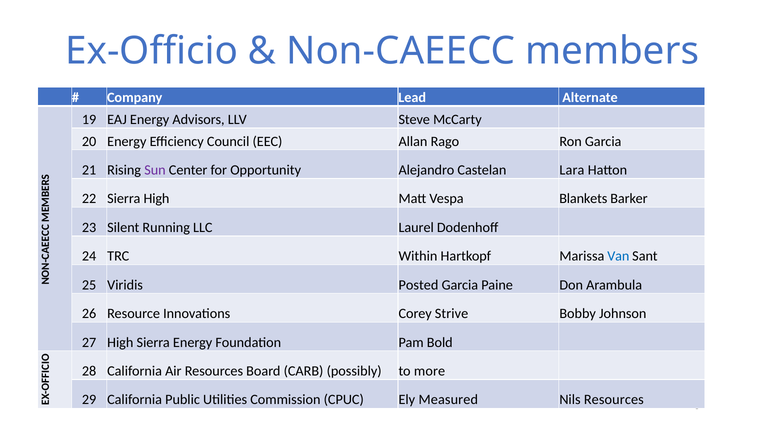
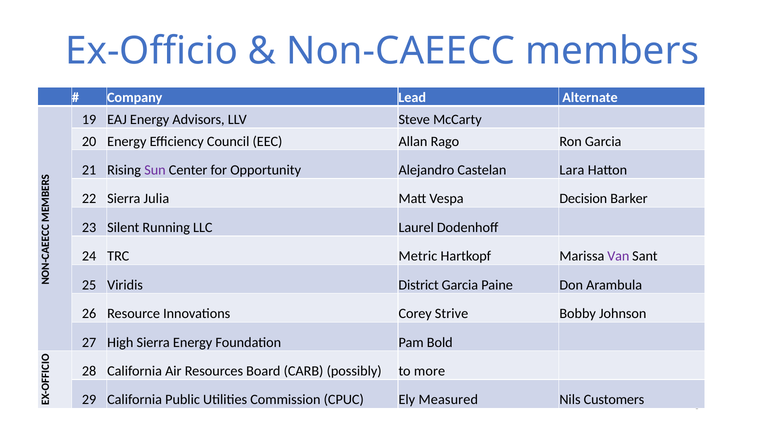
Sierra High: High -> Julia
Blankets: Blankets -> Decision
Within: Within -> Metric
Van colour: blue -> purple
Posted: Posted -> District
Nils Resources: Resources -> Customers
